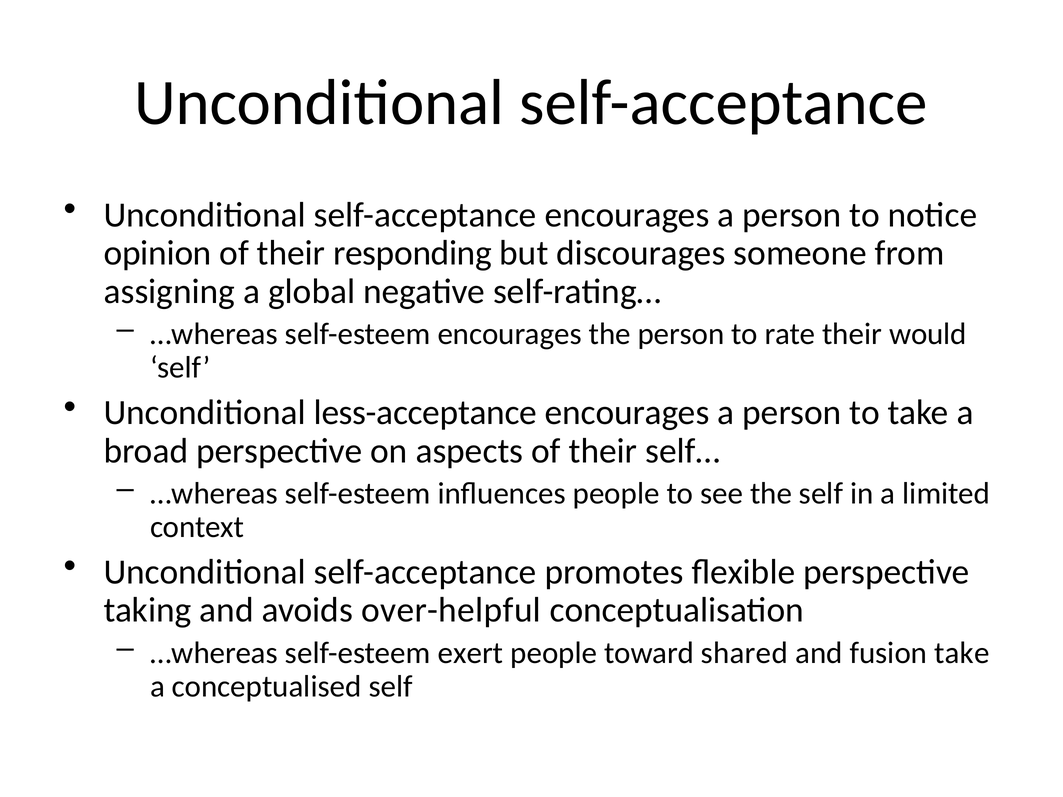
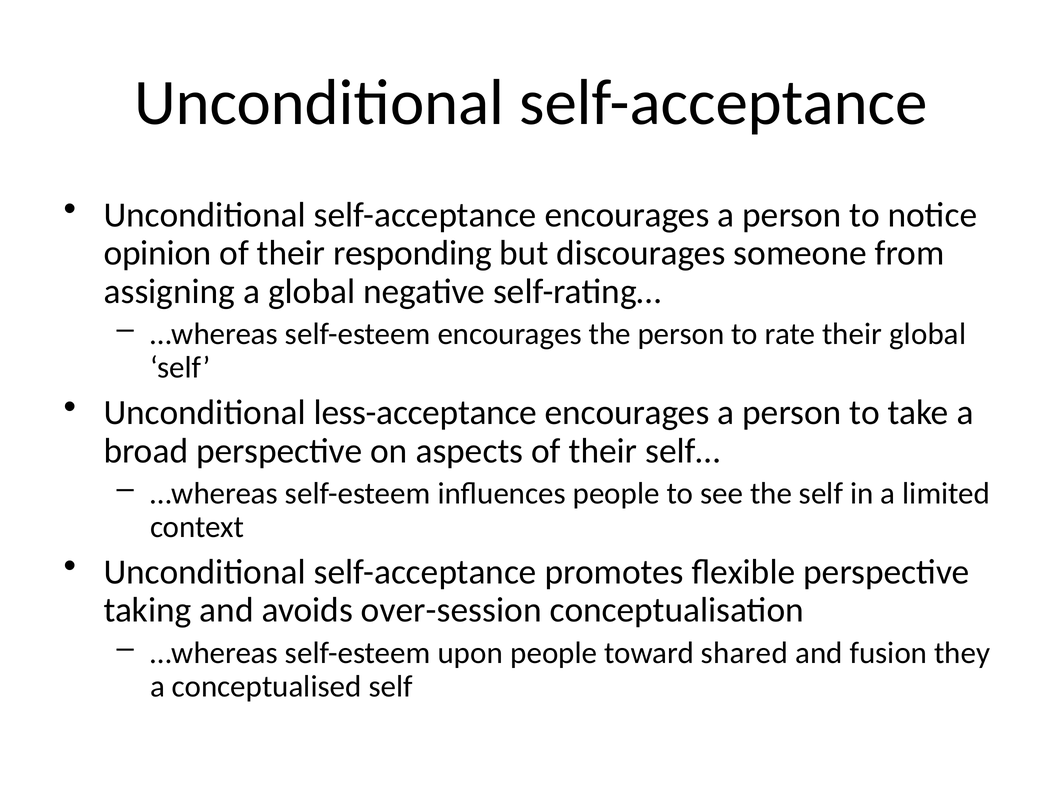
their would: would -> global
over-helpful: over-helpful -> over-session
exert: exert -> upon
fusion take: take -> they
